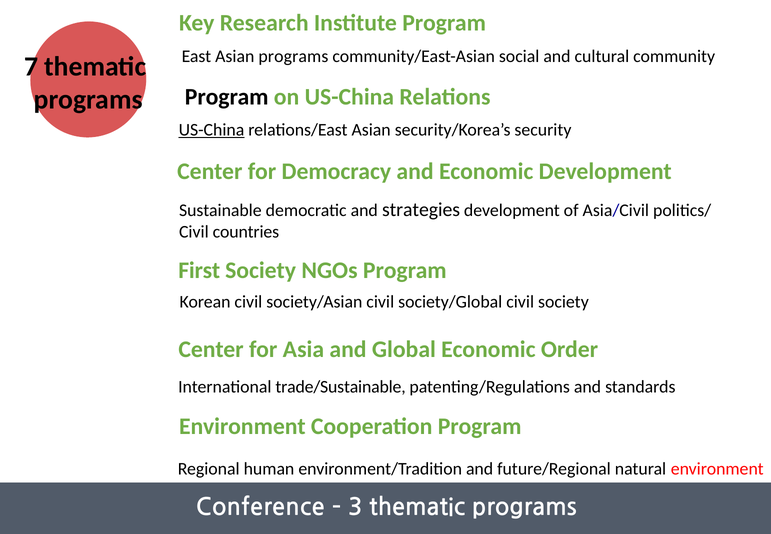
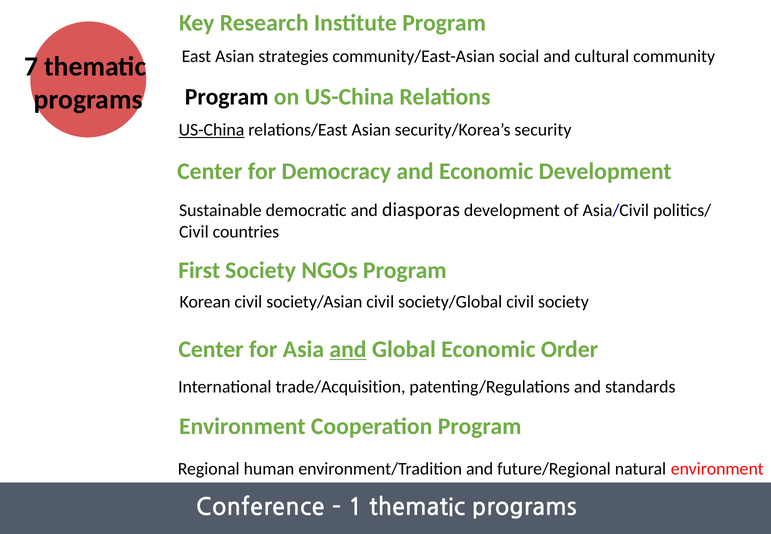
Asian programs: programs -> strategies
strategies: strategies -> diasporas
and at (348, 349) underline: none -> present
trade/Sustainable: trade/Sustainable -> trade/Acquisition
3: 3 -> 1
